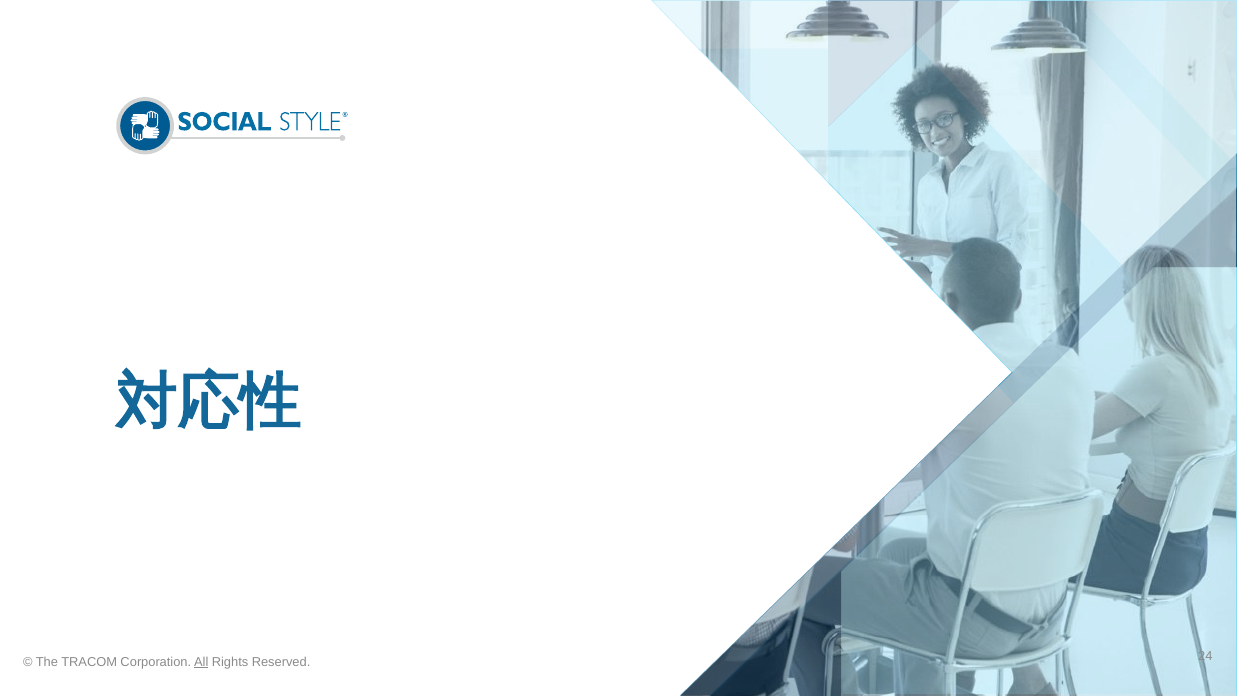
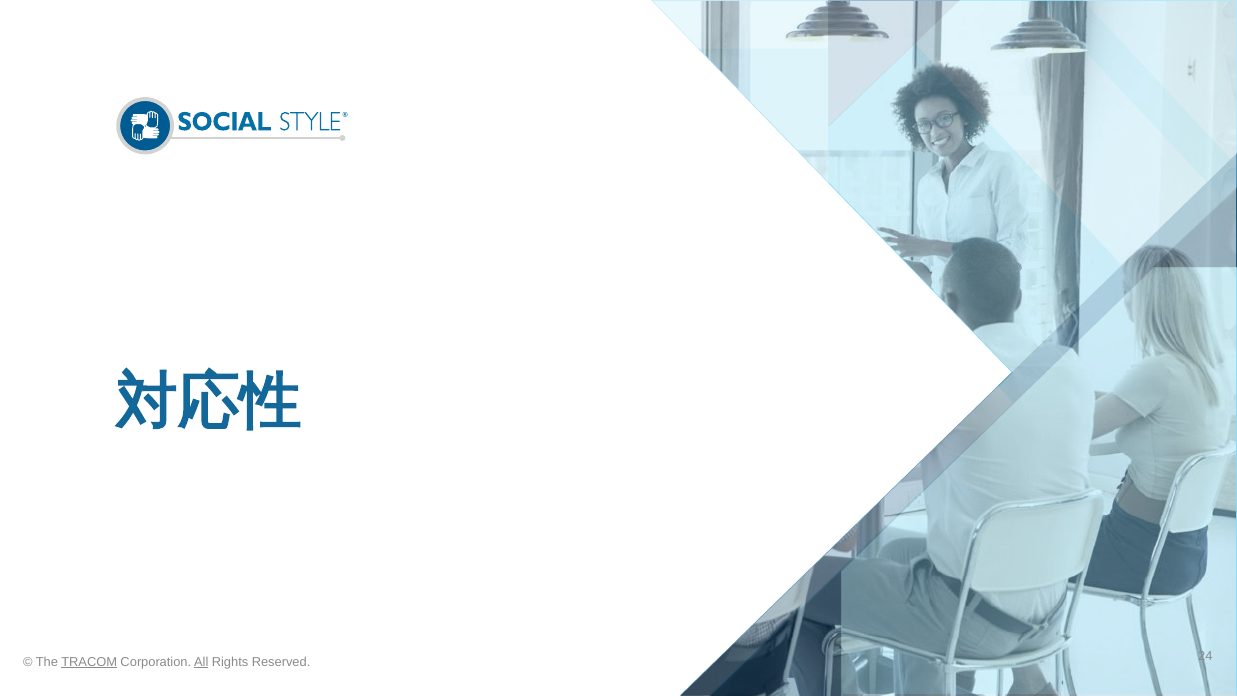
TRACOM underline: none -> present
